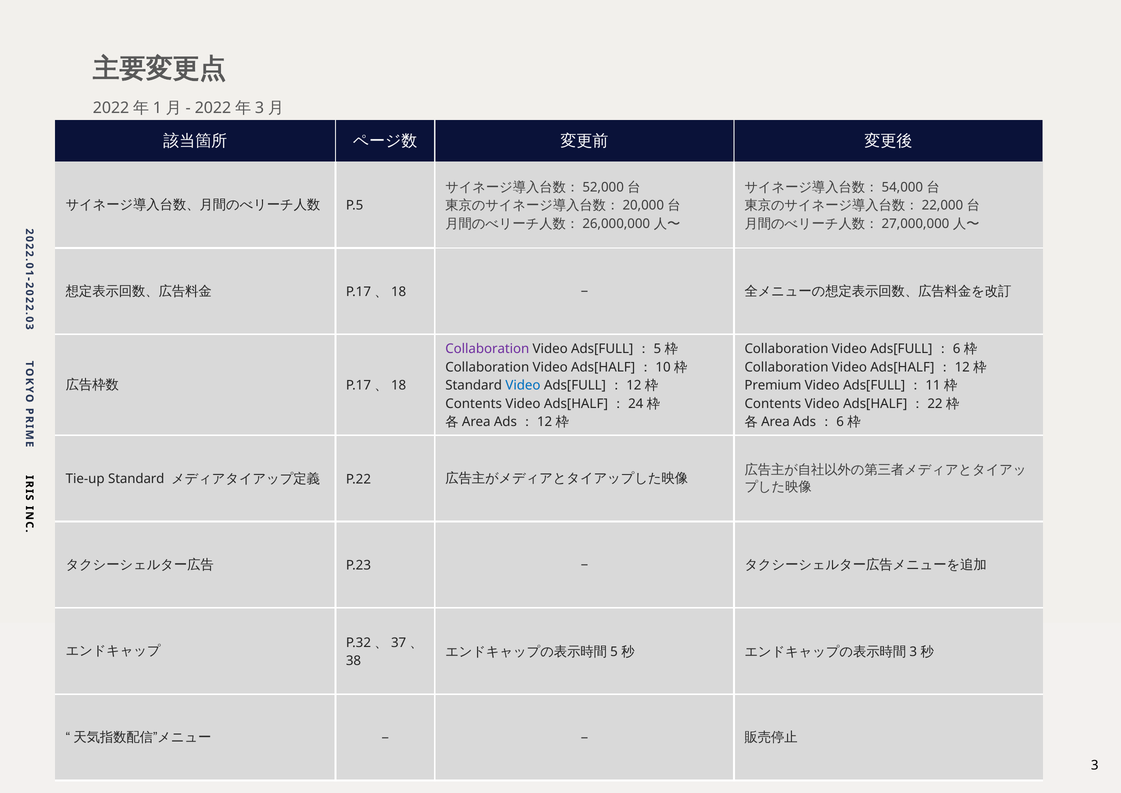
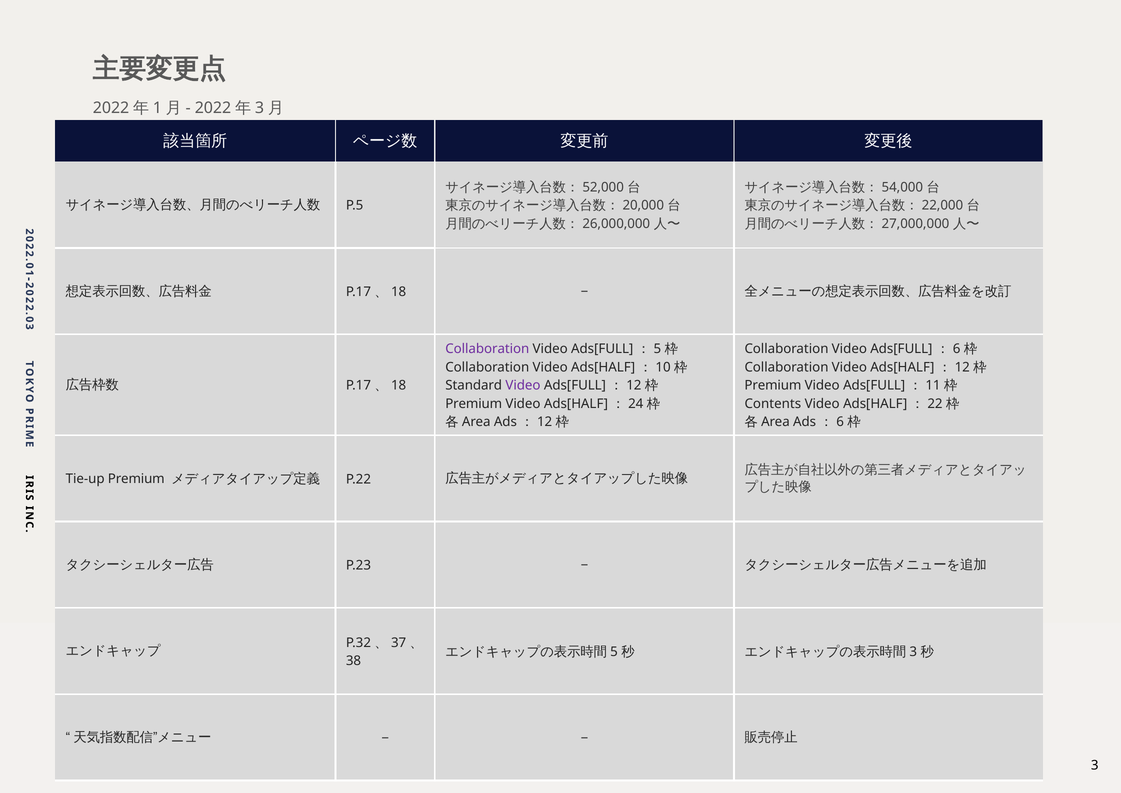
Video at (523, 385) colour: blue -> purple
Contents at (474, 403): Contents -> Premium
Tie-up Standard: Standard -> Premium
